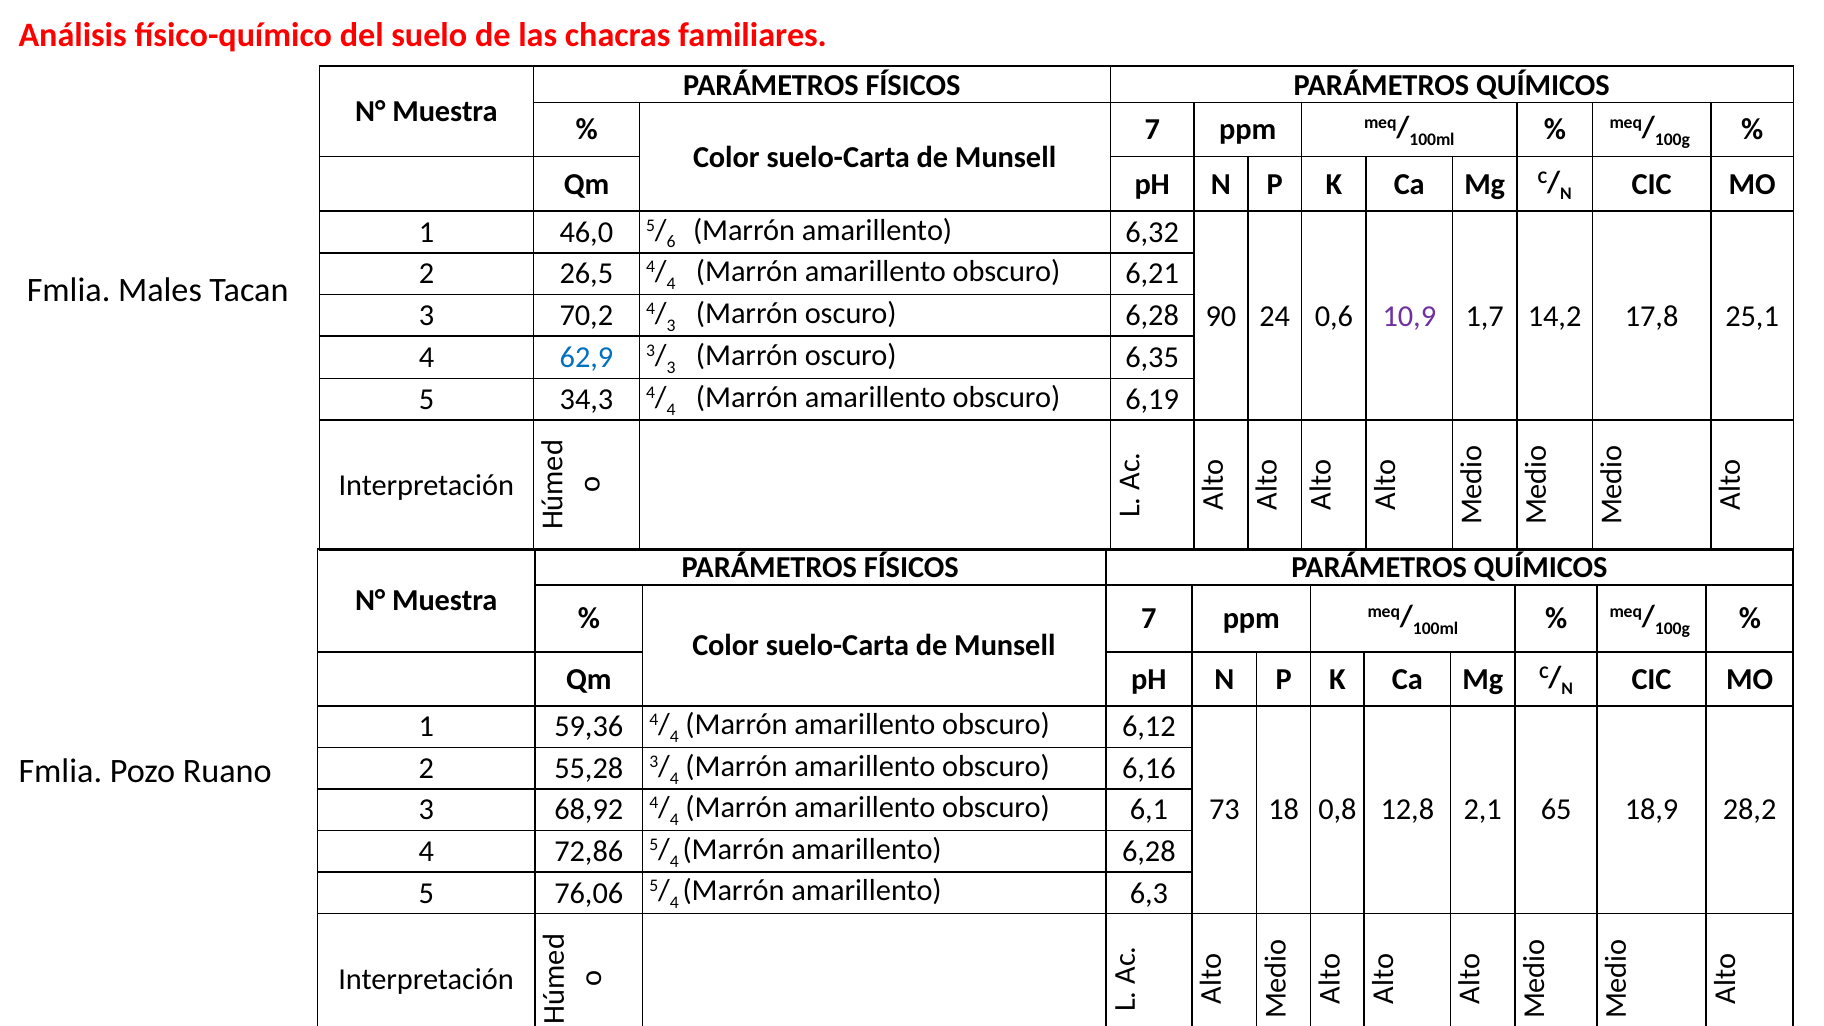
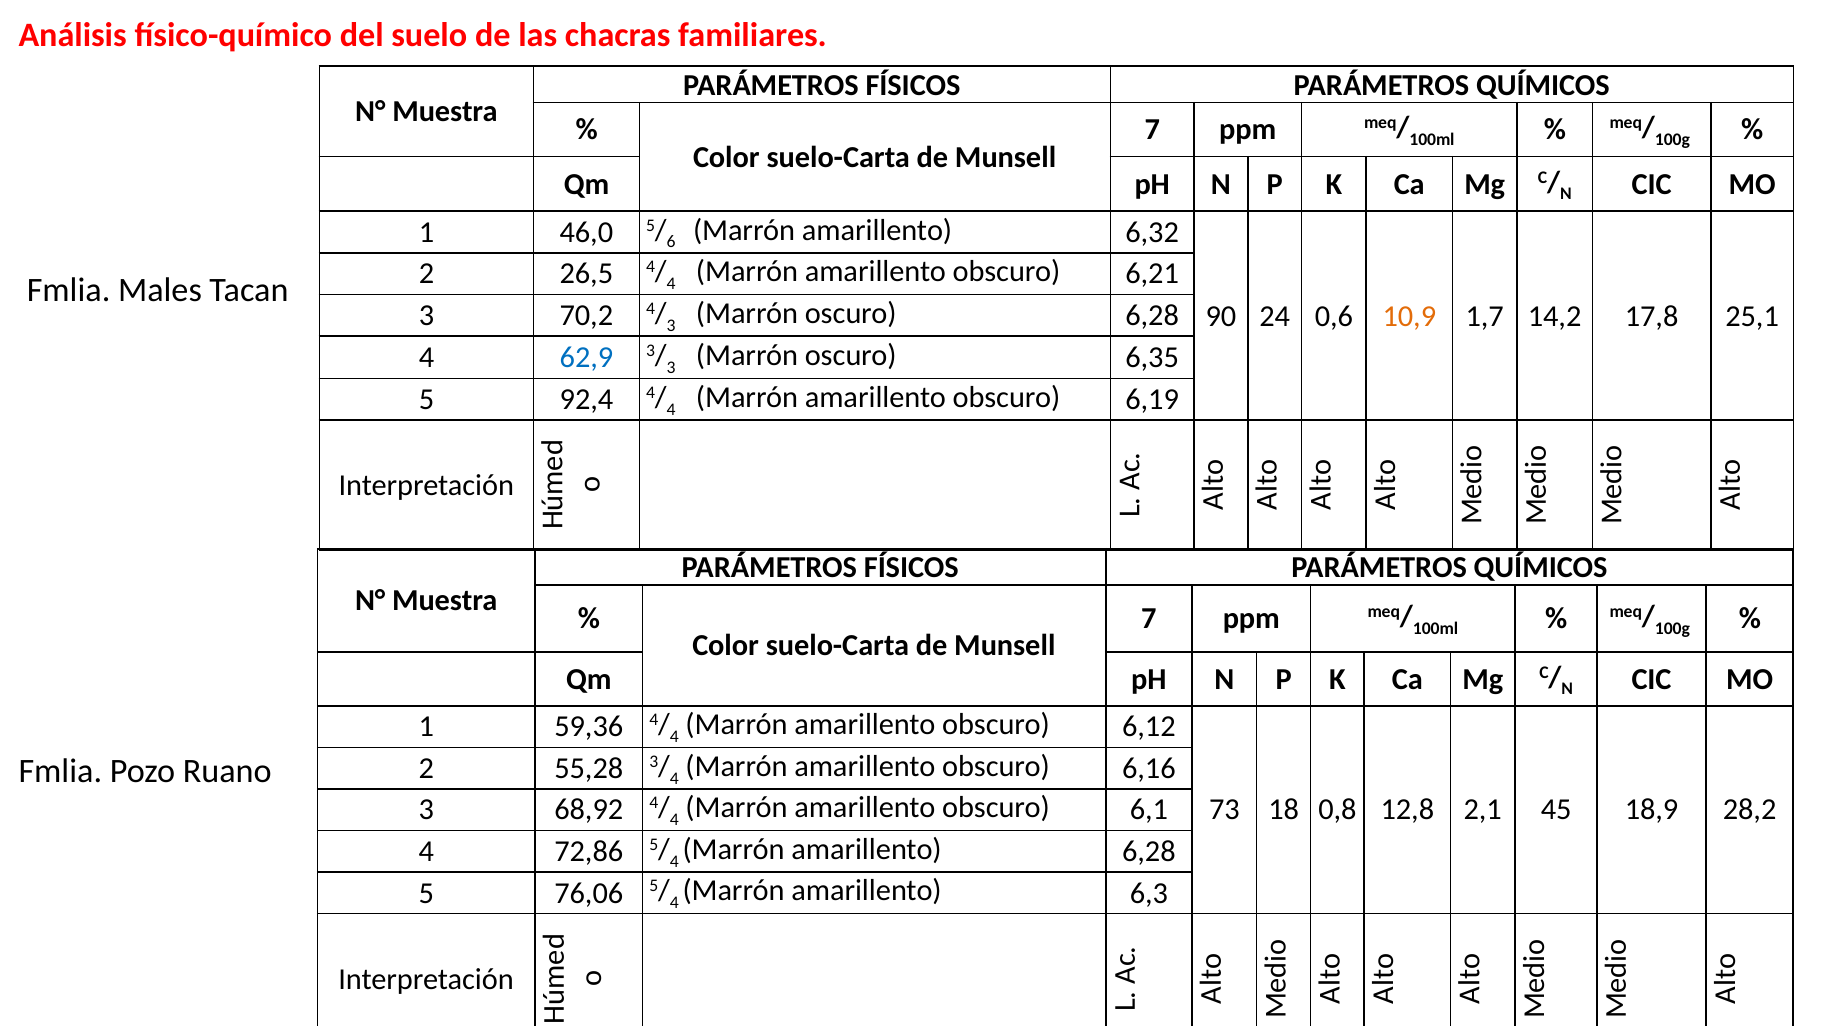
10,9 colour: purple -> orange
34,3: 34,3 -> 92,4
65: 65 -> 45
